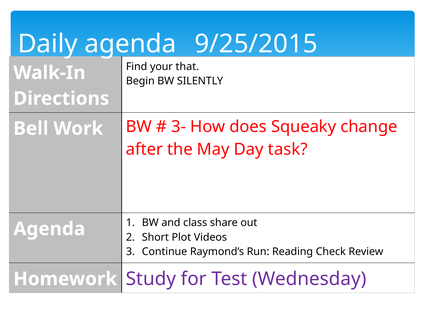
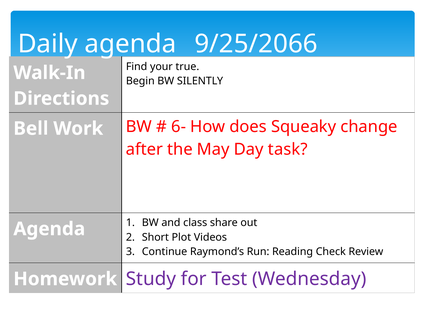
9/25/2015: 9/25/2015 -> 9/25/2066
that: that -> true
3-: 3- -> 6-
